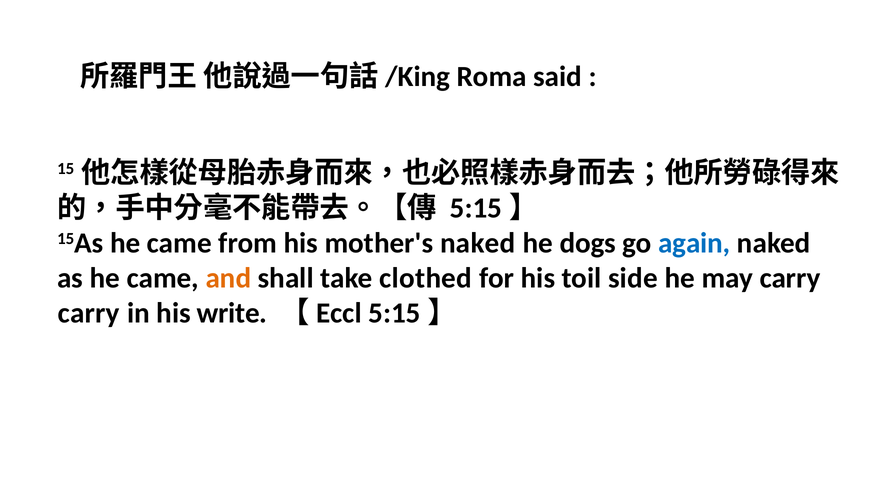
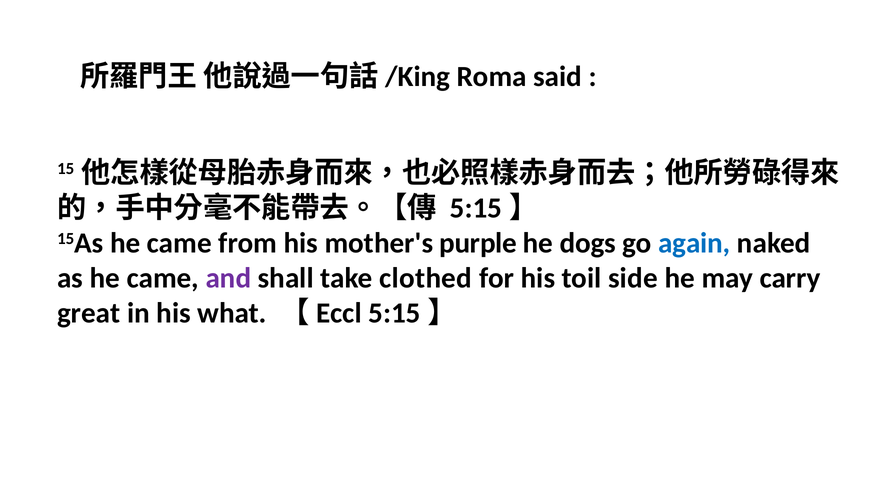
mother's naked: naked -> purple
and colour: orange -> purple
carry at (89, 313): carry -> great
write: write -> what
